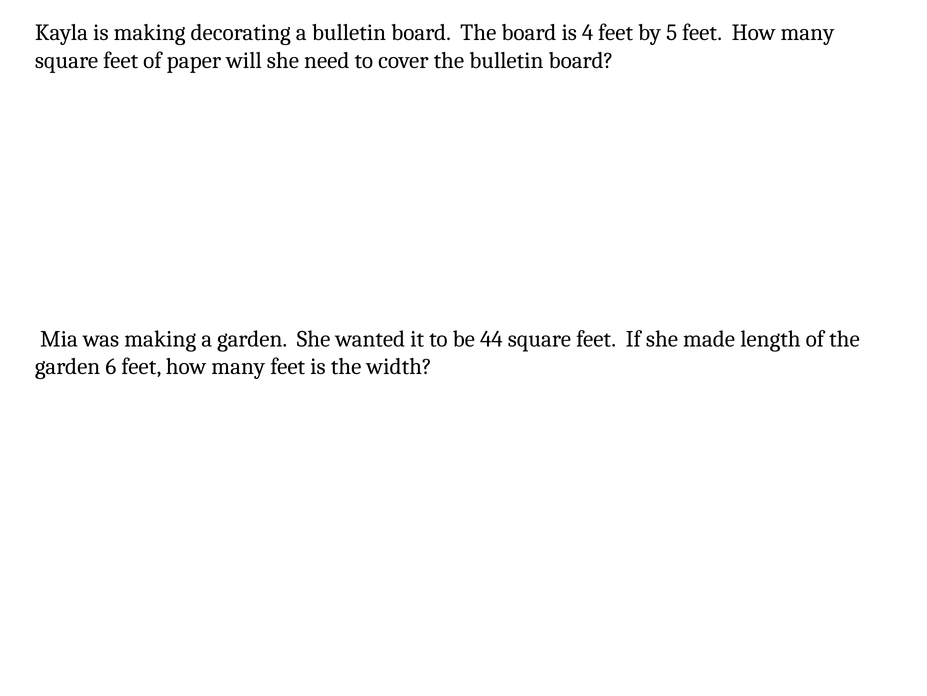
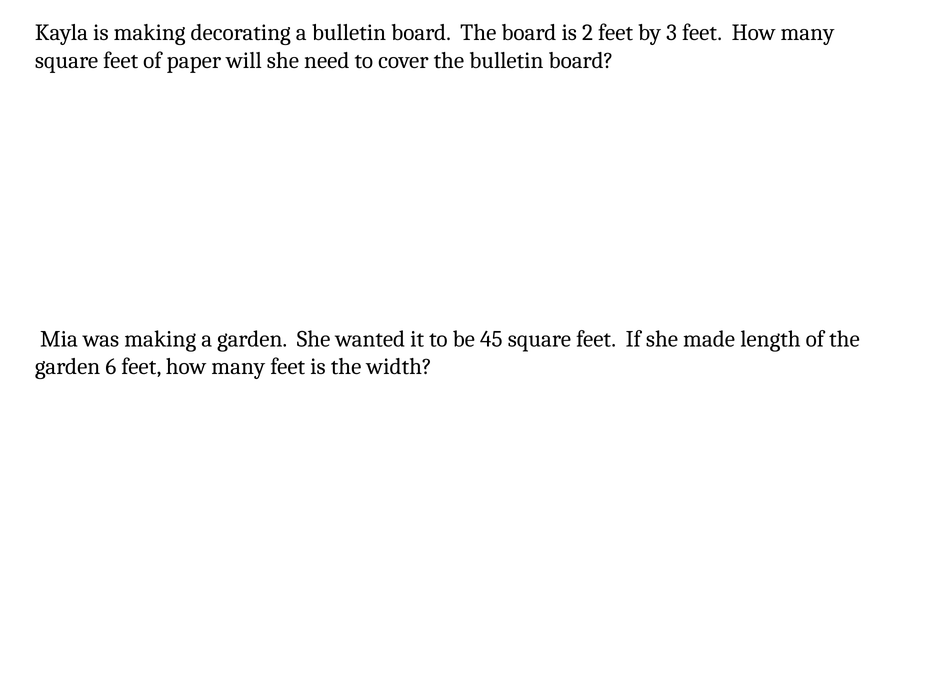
4: 4 -> 2
5: 5 -> 3
44: 44 -> 45
